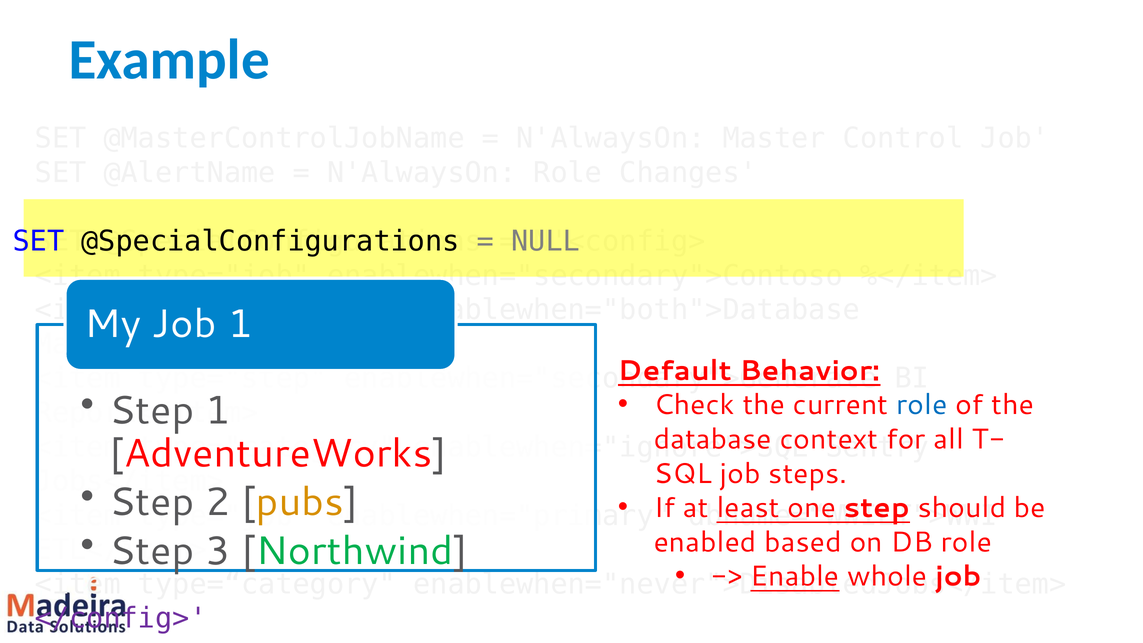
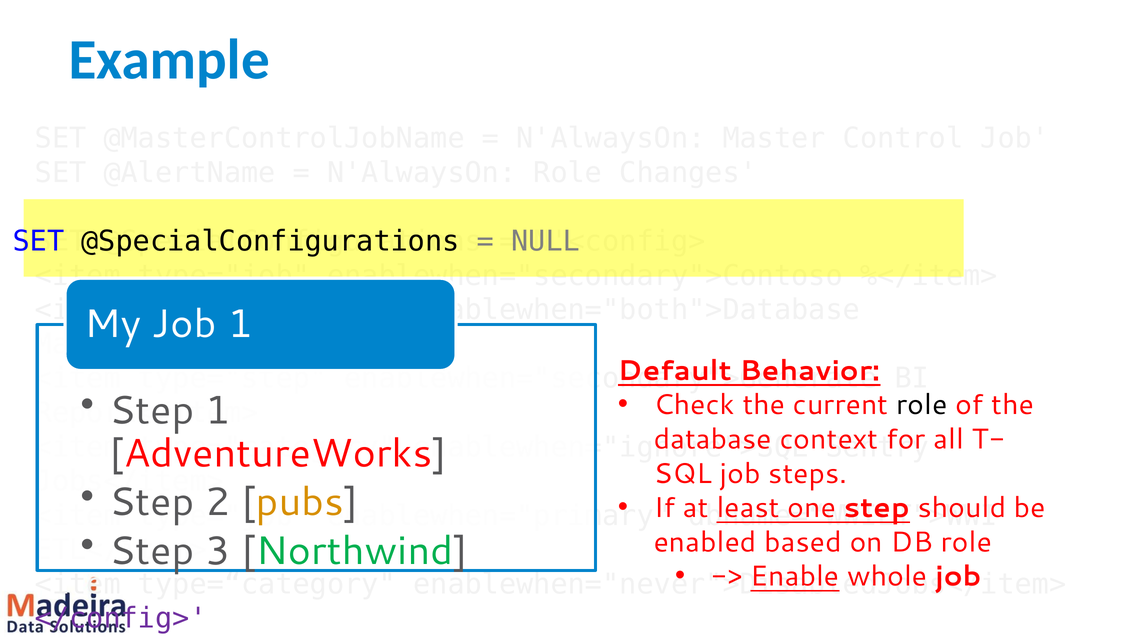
role at (922, 405) colour: blue -> black
